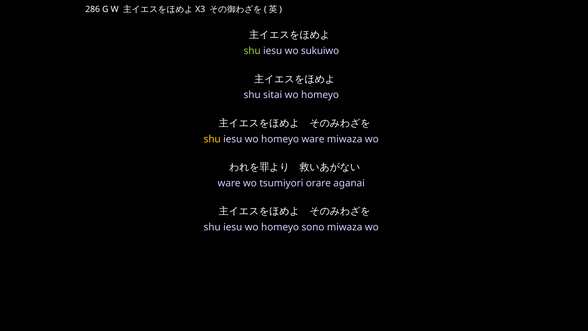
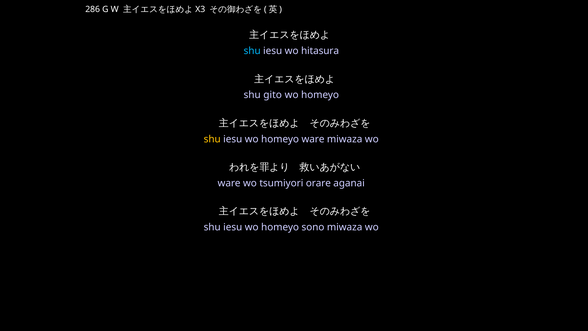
shu at (252, 51) colour: light green -> light blue
sukuiwo: sukuiwo -> hitasura
sitai: sitai -> gito
